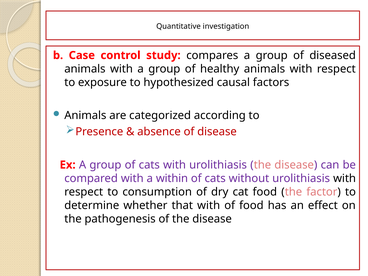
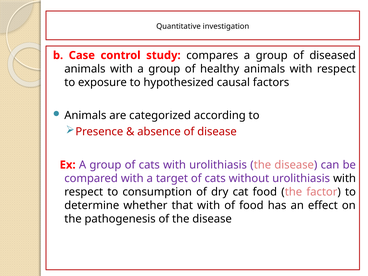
within: within -> target
